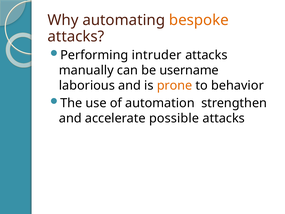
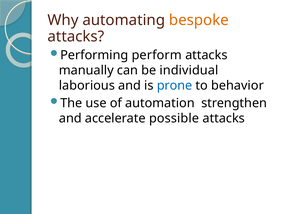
intruder: intruder -> perform
username: username -> individual
prone colour: orange -> blue
